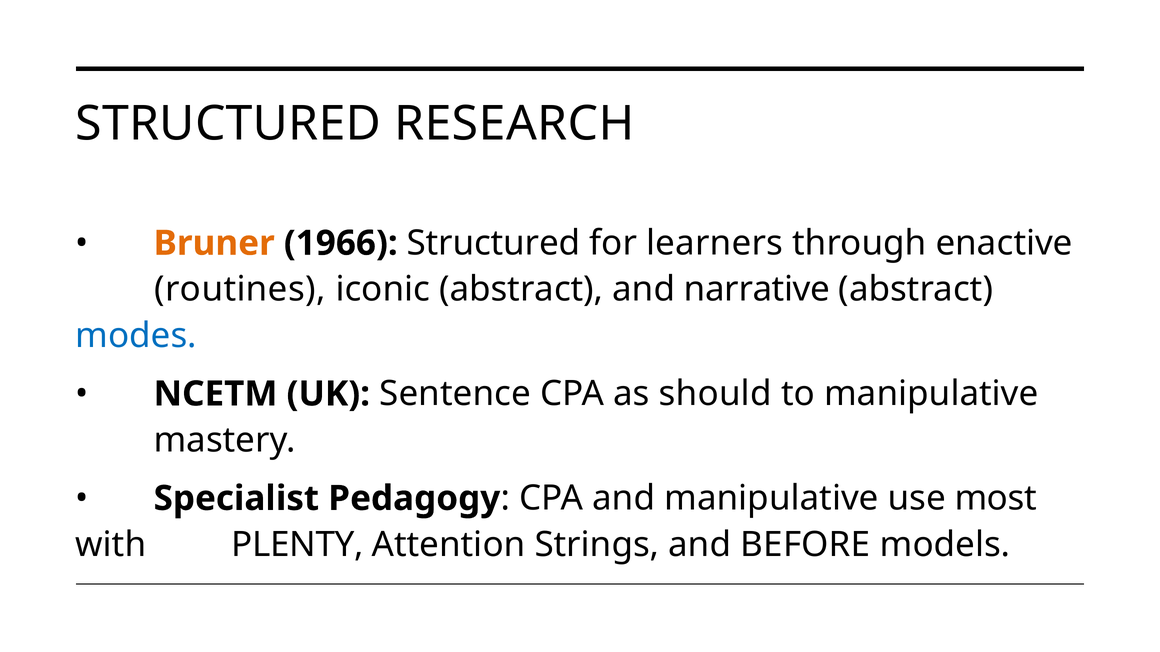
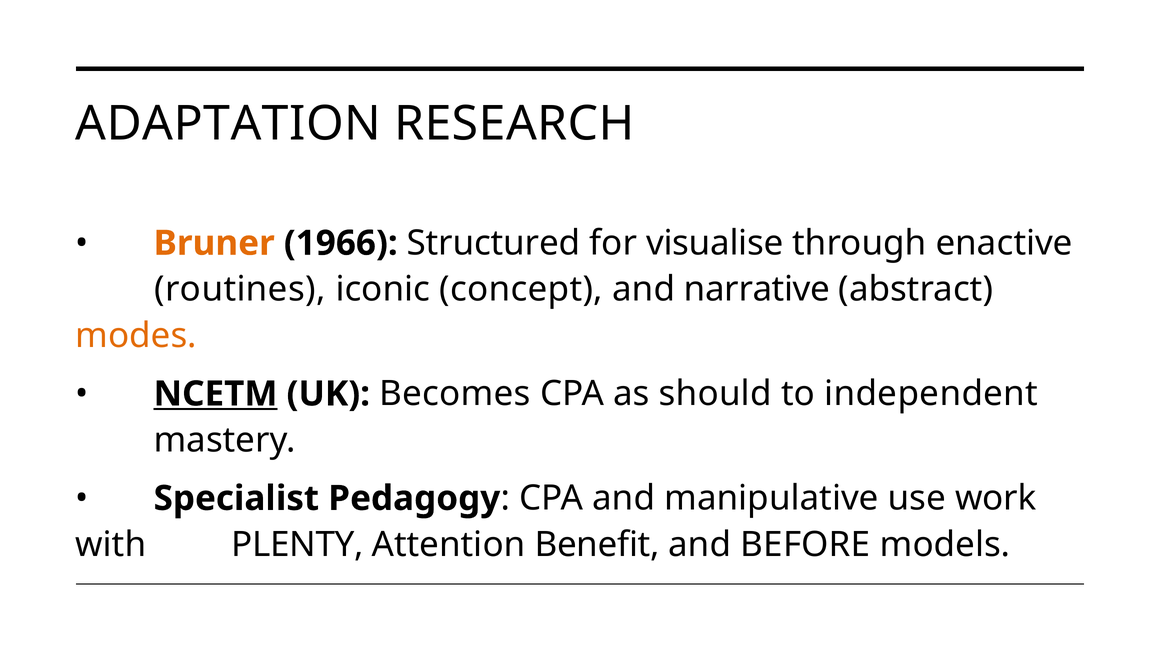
STRUCTURED at (228, 124): STRUCTURED -> ADAPTATION
learners: learners -> visualise
iconic abstract: abstract -> concept
modes colour: blue -> orange
NCETM underline: none -> present
Sentence: Sentence -> Becomes
to manipulative: manipulative -> independent
most: most -> work
Strings: Strings -> Benefit
